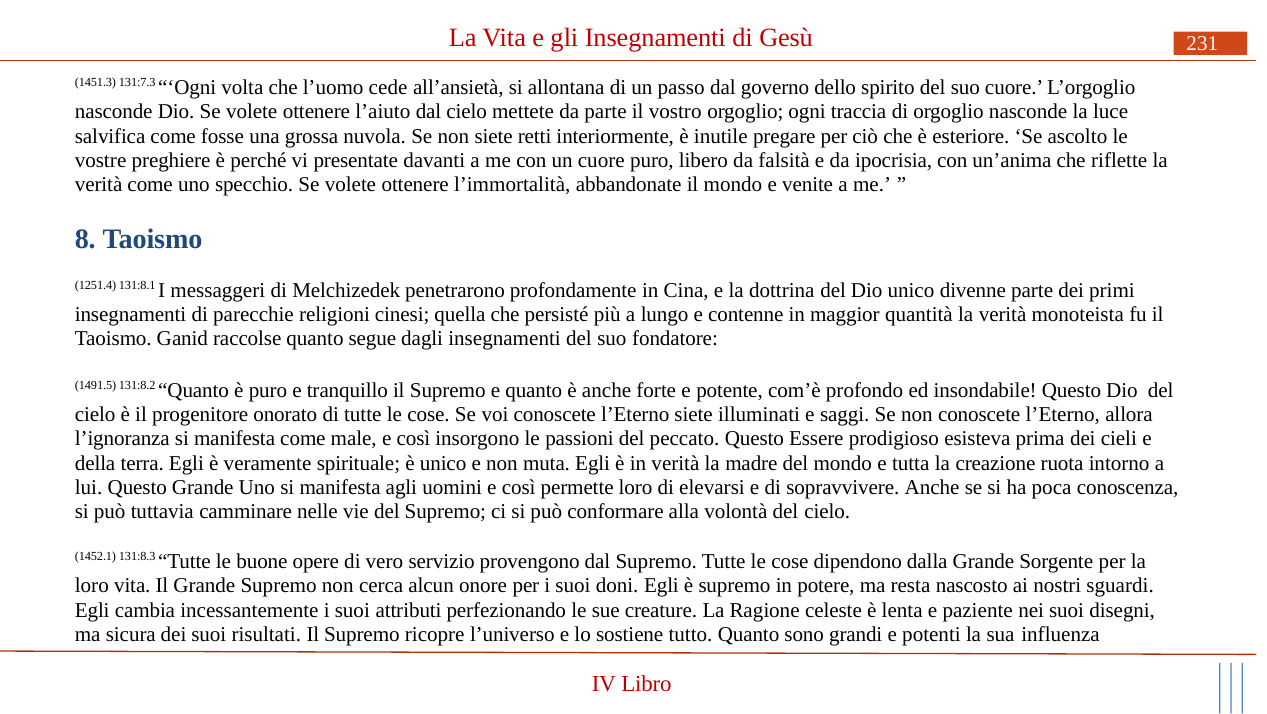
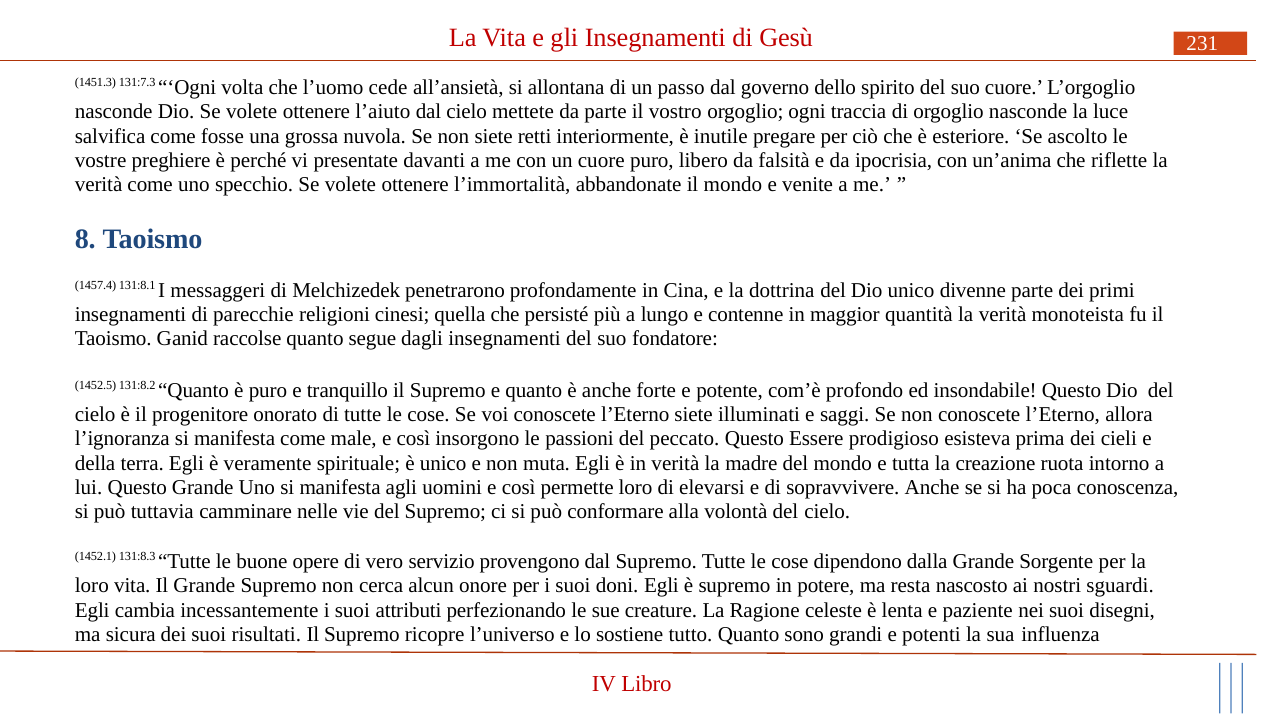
1251.4: 1251.4 -> 1457.4
1491.5: 1491.5 -> 1452.5
